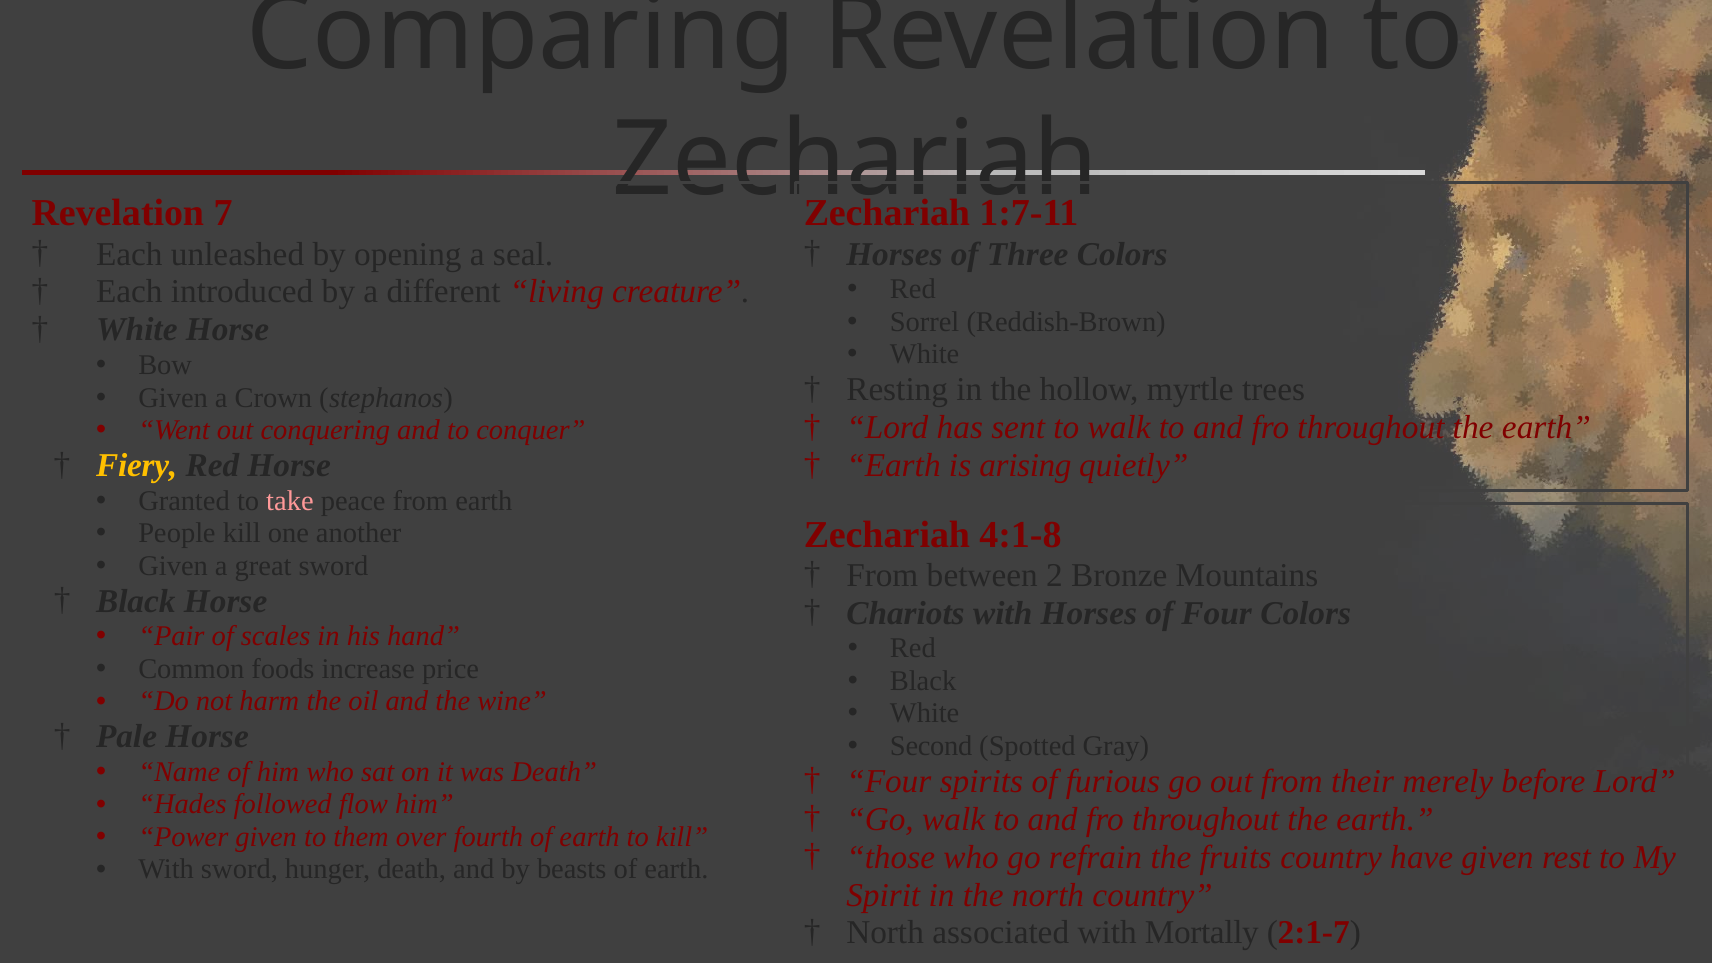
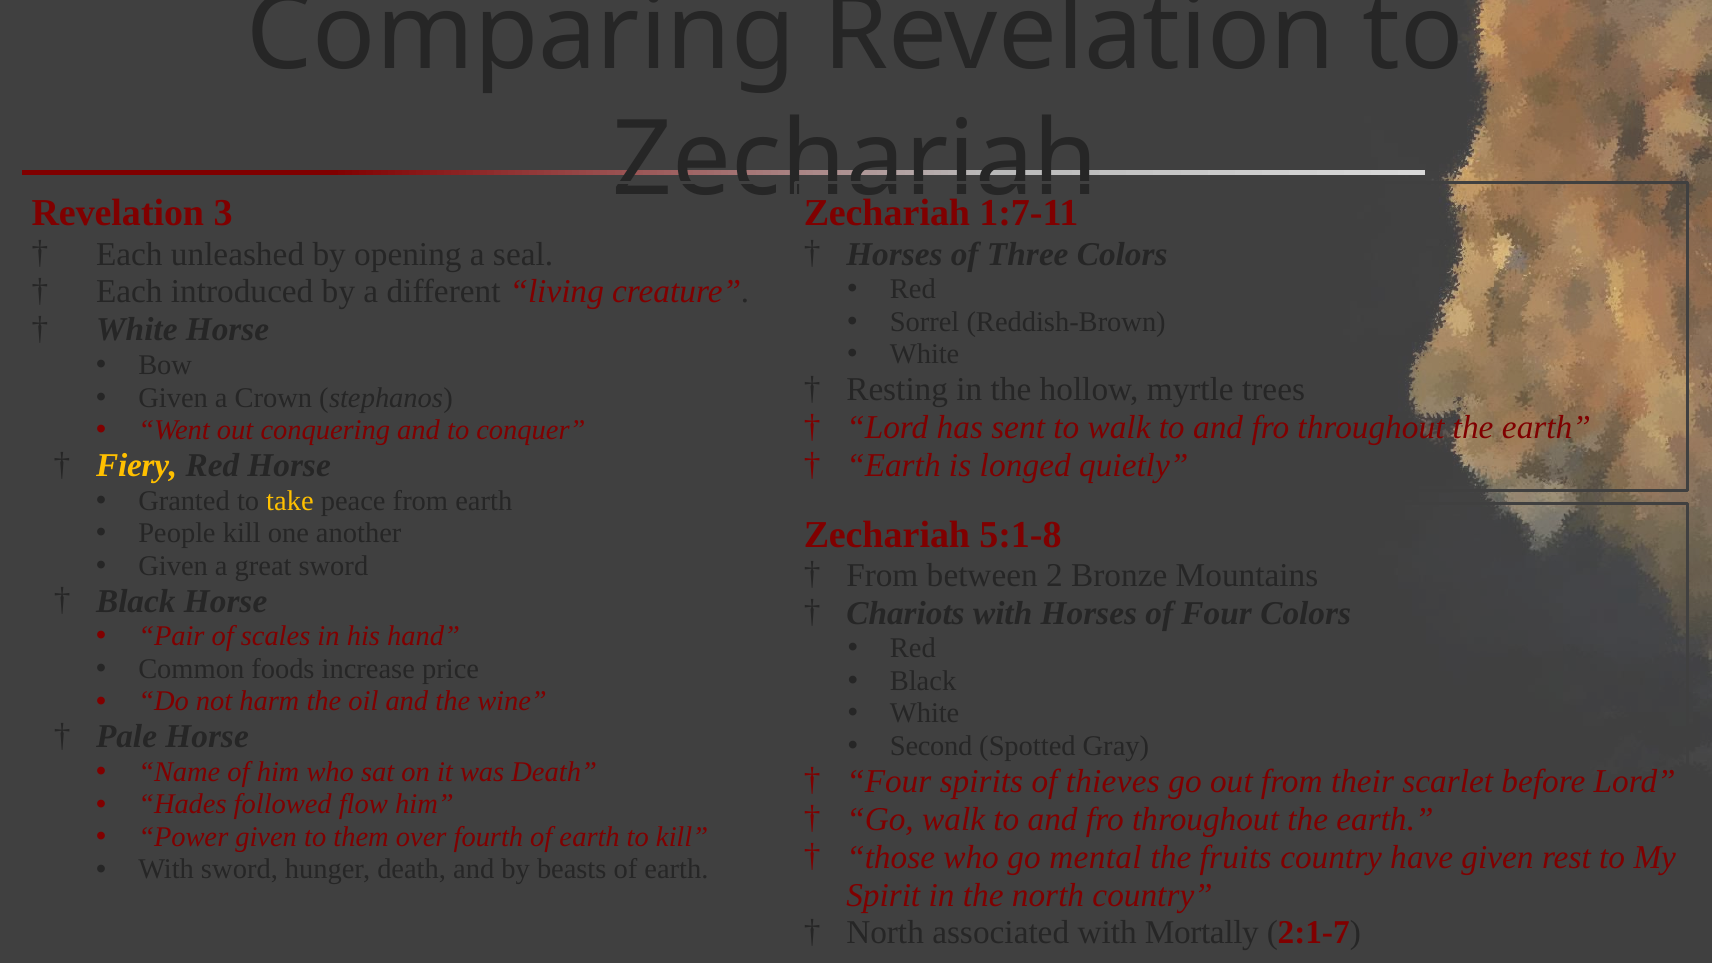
7: 7 -> 3
arising: arising -> longed
take colour: pink -> yellow
4:1-8: 4:1-8 -> 5:1-8
furious: furious -> thieves
merely: merely -> scarlet
refrain: refrain -> mental
